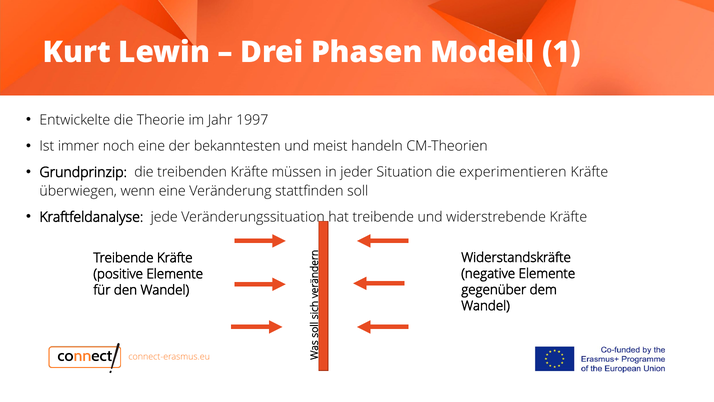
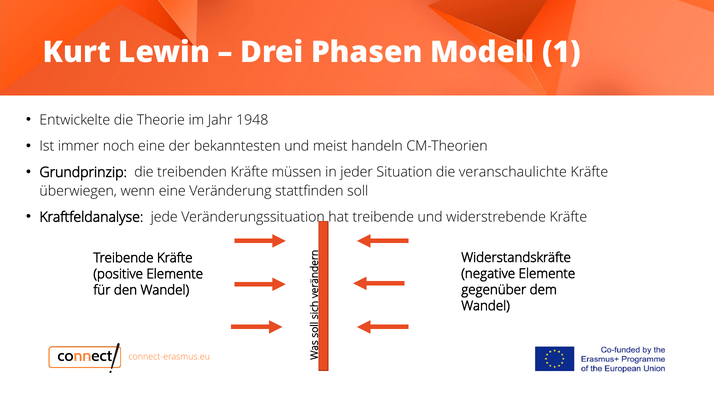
1997: 1997 -> 1948
experimentieren: experimentieren -> veranschaulichte
